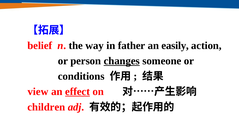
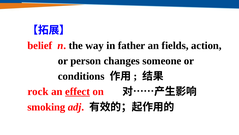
easily: easily -> fields
changes underline: present -> none
view: view -> rock
children: children -> smoking
